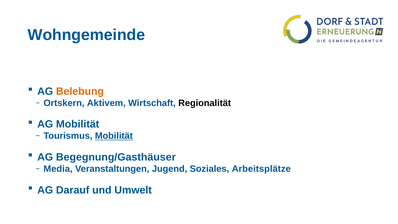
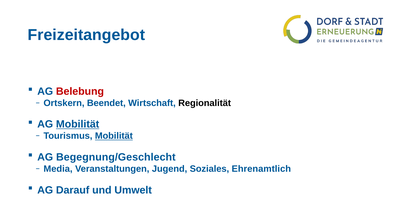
Wohngemeinde: Wohngemeinde -> Freizeitangebot
Belebung colour: orange -> red
Aktivem: Aktivem -> Beendet
Mobilität at (78, 124) underline: none -> present
Begegnung/Gasthäuser: Begegnung/Gasthäuser -> Begegnung/Geschlecht
Arbeitsplätze: Arbeitsplätze -> Ehrenamtlich
